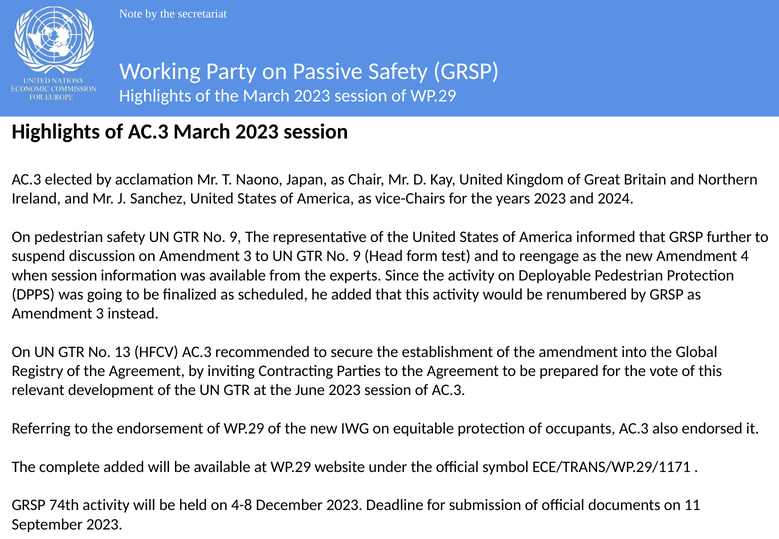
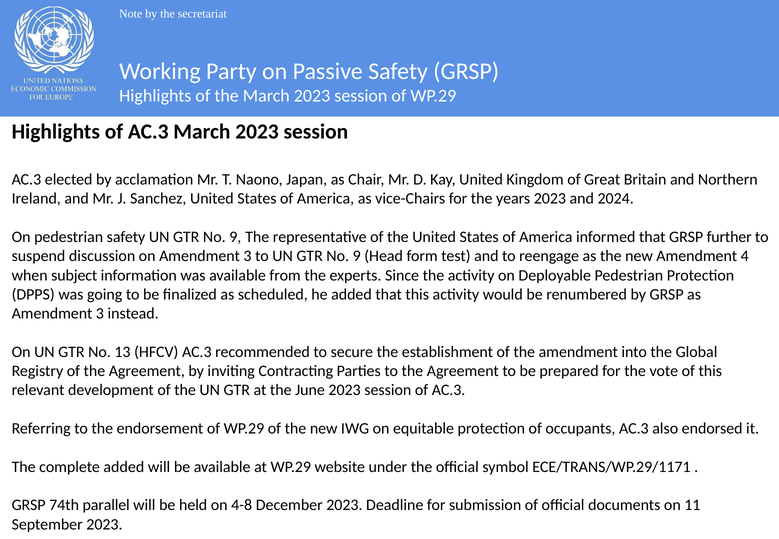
when session: session -> subject
74th activity: activity -> parallel
